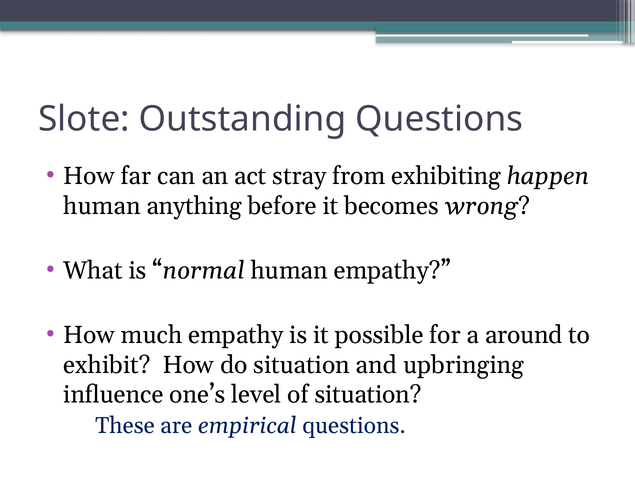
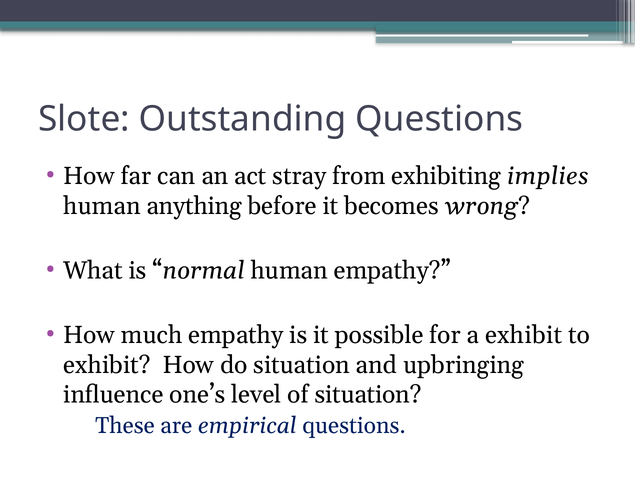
happen: happen -> implies
a around: around -> exhibit
